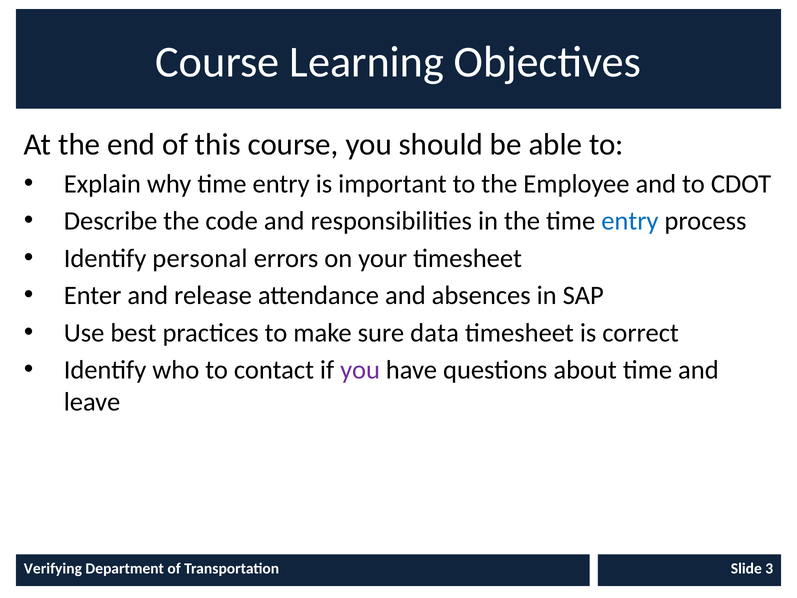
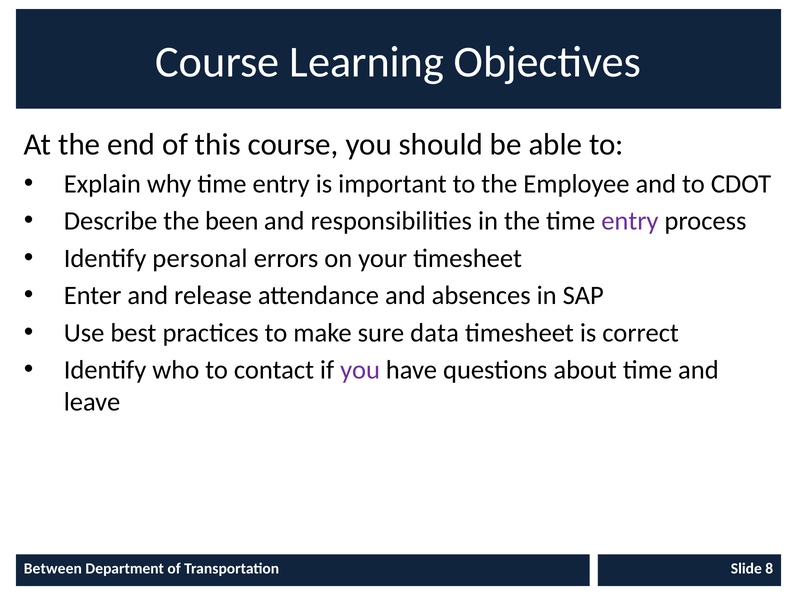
code: code -> been
entry at (630, 221) colour: blue -> purple
Verifying: Verifying -> Between
3: 3 -> 8
